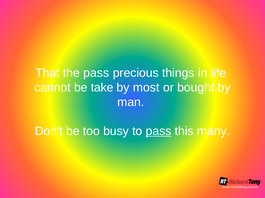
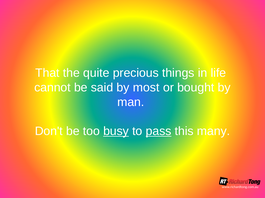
the pass: pass -> quite
take: take -> said
busy underline: none -> present
